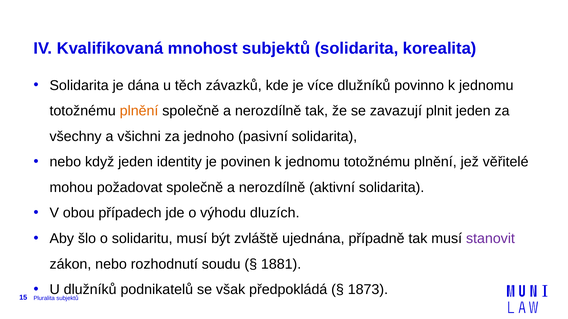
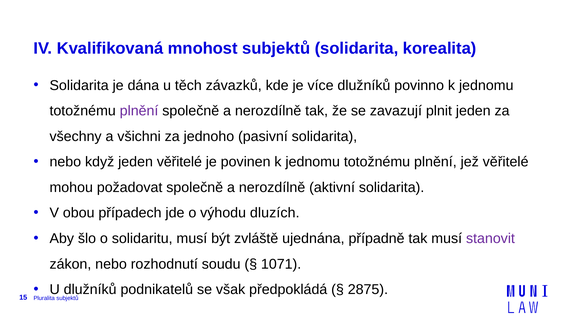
plnění at (139, 111) colour: orange -> purple
jeden identity: identity -> věřitelé
1881: 1881 -> 1071
1873: 1873 -> 2875
